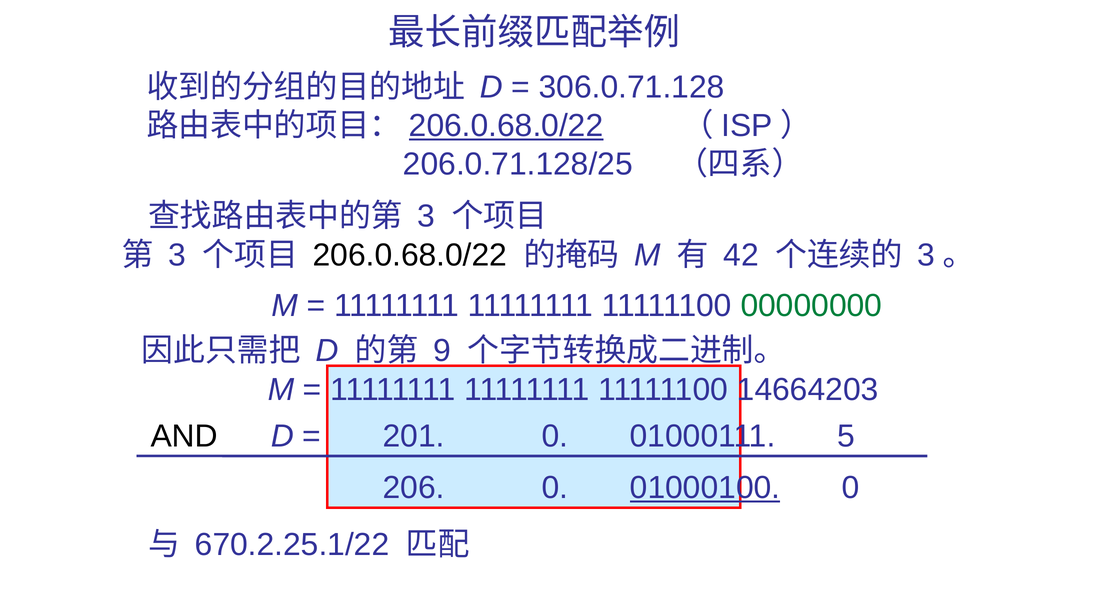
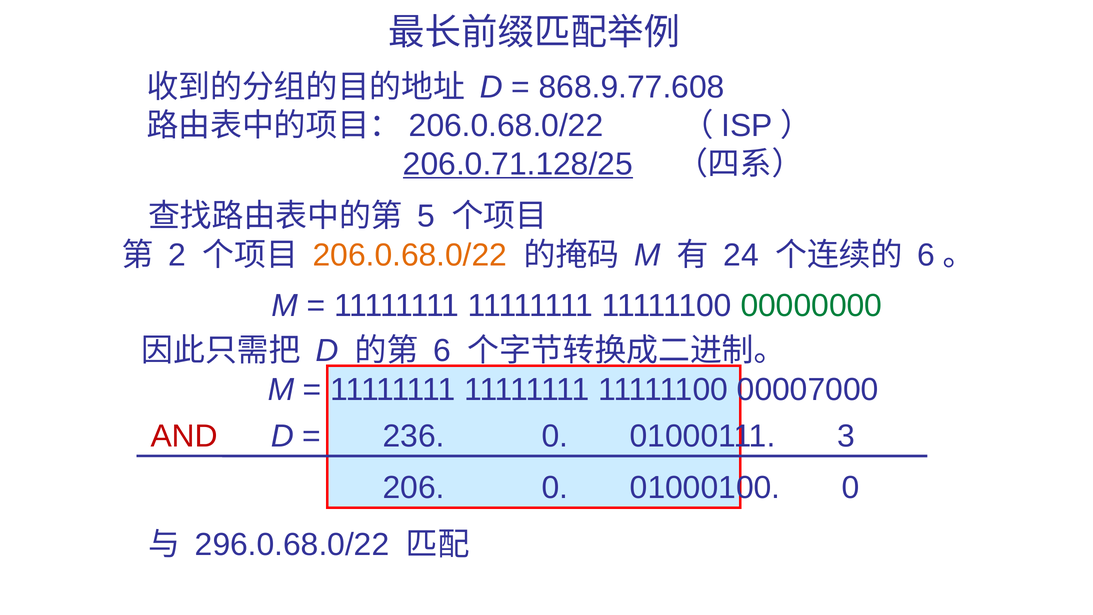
306.0.71.128: 306.0.71.128 -> 868.9.77.608
206.0.68.0/22 at (506, 126) underline: present -> none
206.0.71.128/25 underline: none -> present
3 at (426, 216): 3 -> 5
3 at (177, 255): 3 -> 2
206.0.68.0/22 at (410, 255) colour: black -> orange
42: 42 -> 24
3 at (926, 255): 3 -> 6
9 at (442, 351): 9 -> 6
14664203: 14664203 -> 00007000
AND colour: black -> red
201: 201 -> 236
5: 5 -> 3
01000100 underline: present -> none
670.2.25.1/22: 670.2.25.1/22 -> 296.0.68.0/22
